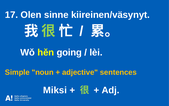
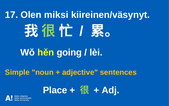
sinne: sinne -> miksi
Miksi: Miksi -> Place
